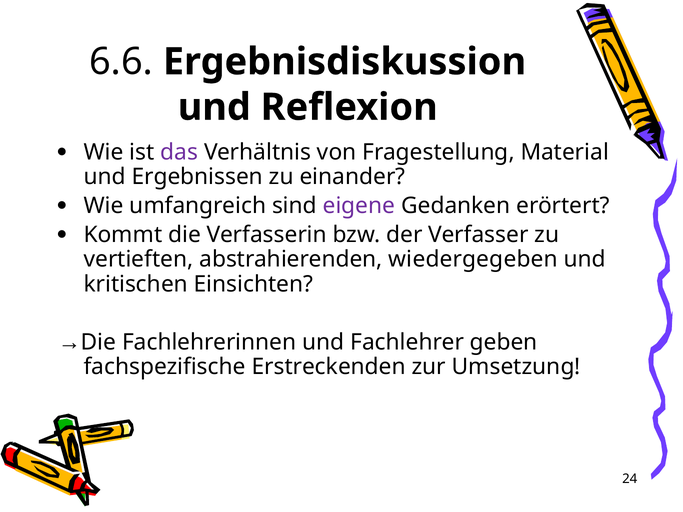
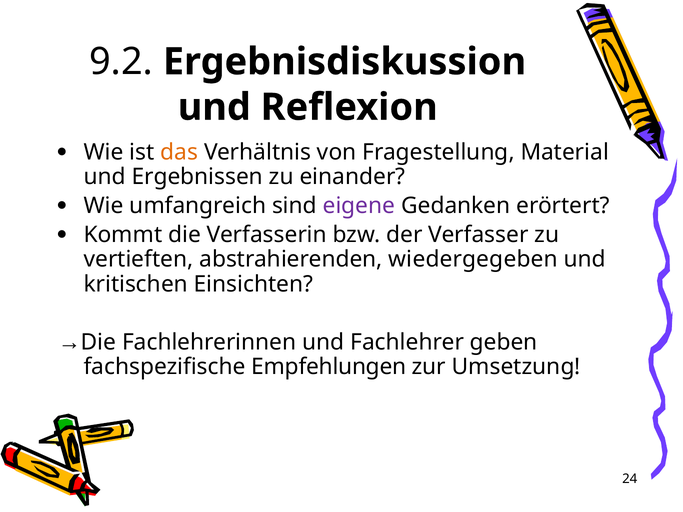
6.6: 6.6 -> 9.2
das colour: purple -> orange
Erstreckenden: Erstreckenden -> Empfehlungen
